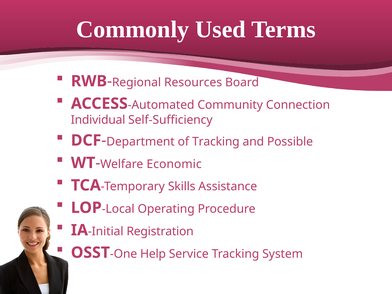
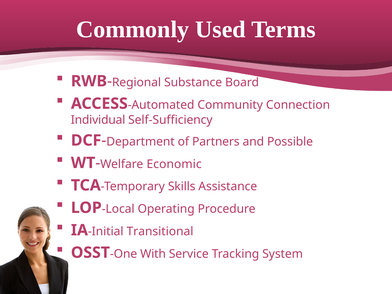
Resources: Resources -> Substance
of Tracking: Tracking -> Partners
Registration: Registration -> Transitional
Help: Help -> With
